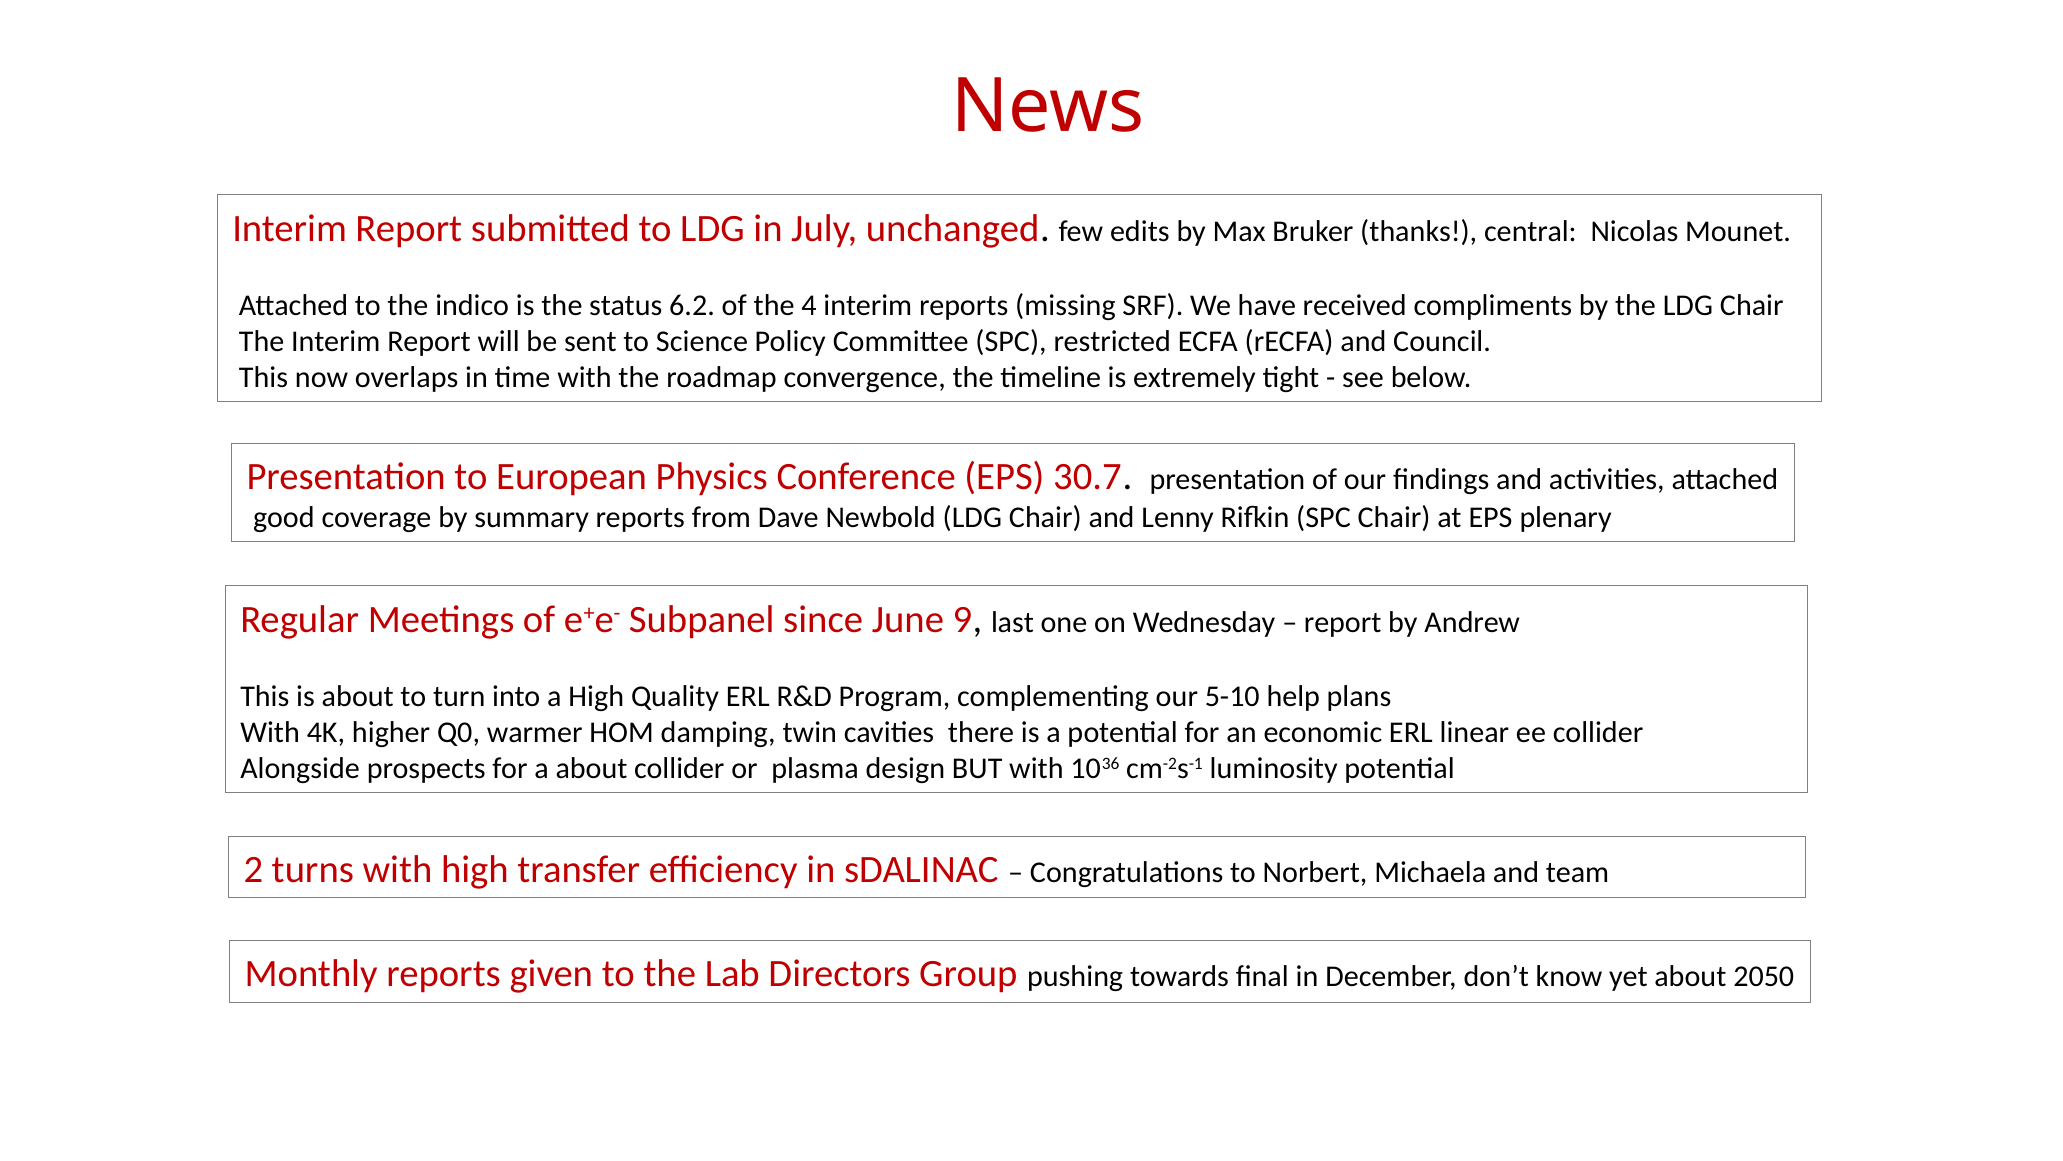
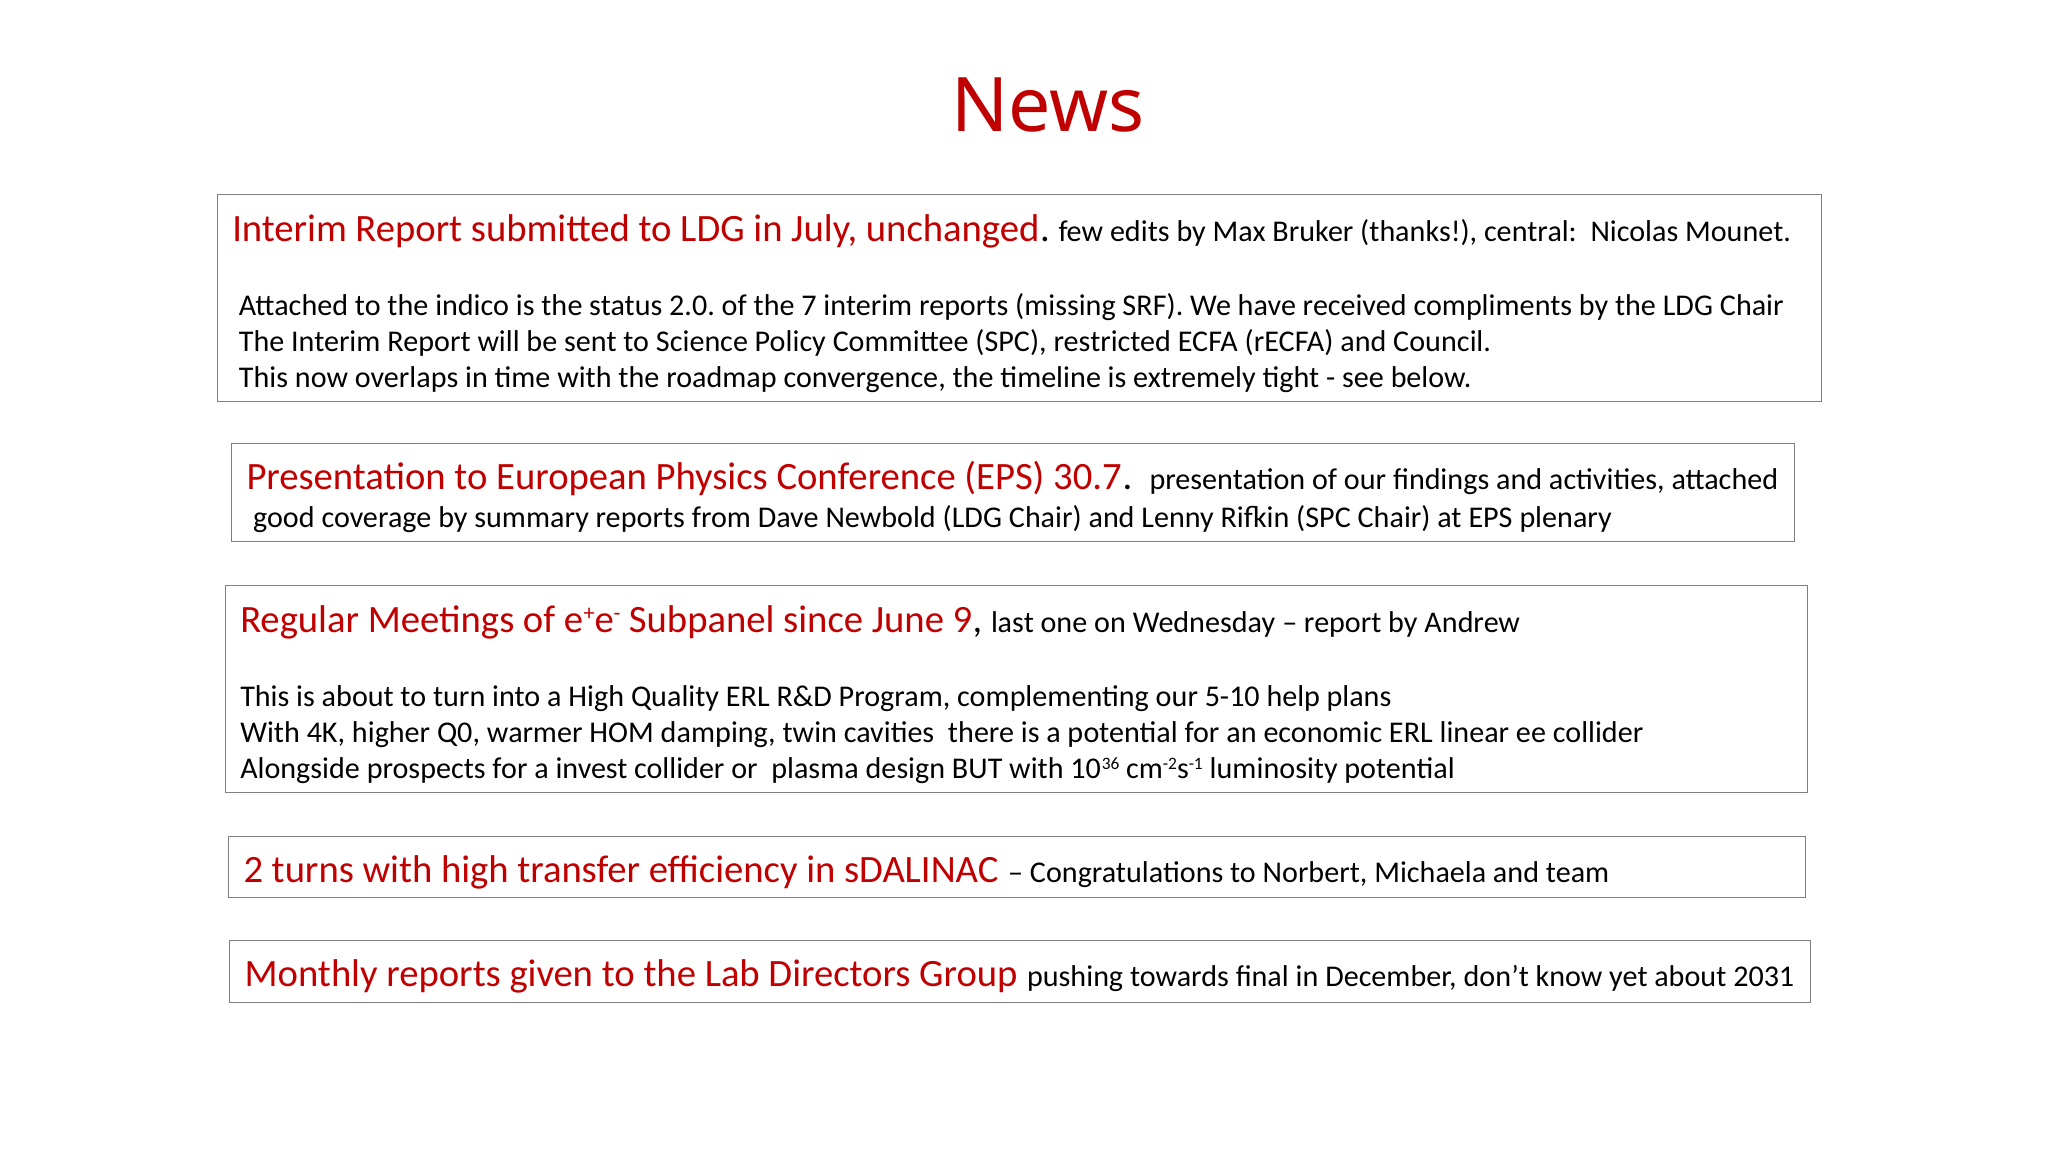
6.2: 6.2 -> 2.0
4: 4 -> 7
a about: about -> invest
2050: 2050 -> 2031
